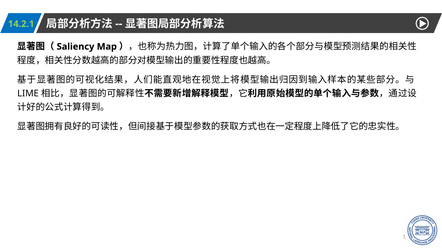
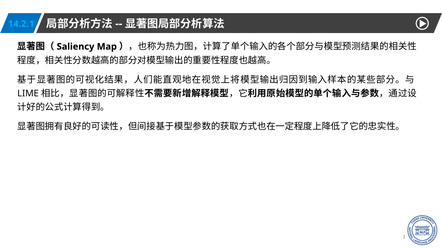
14.2.1 colour: light green -> light blue
